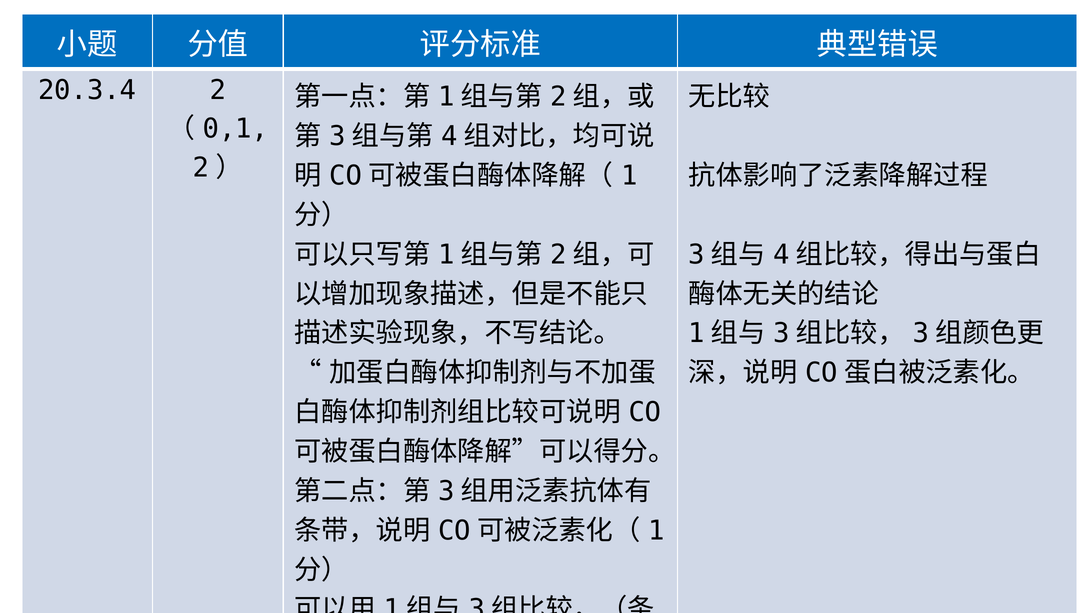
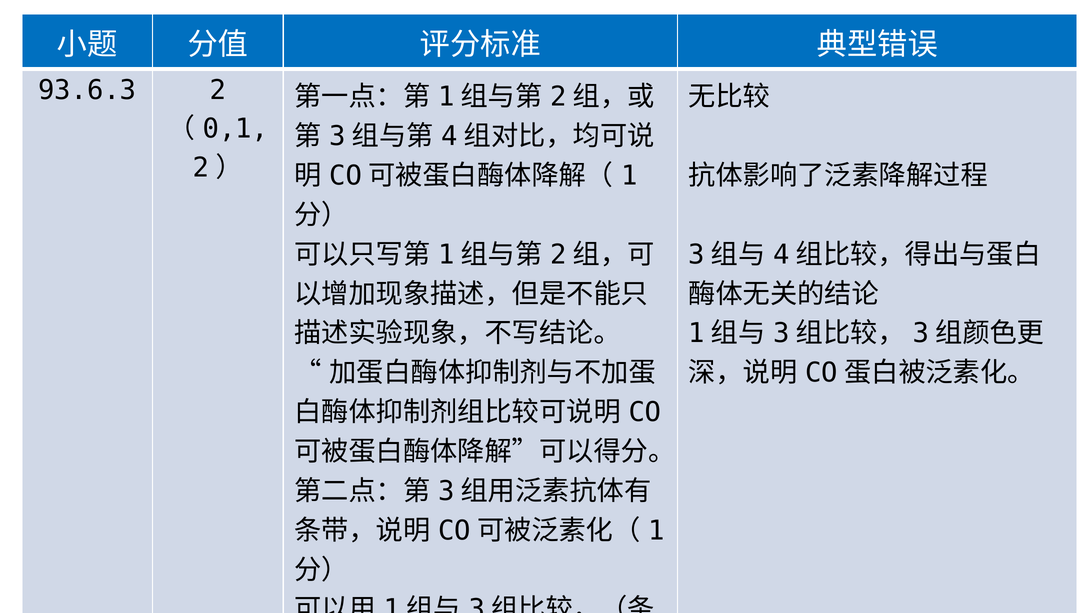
20.3.4: 20.3.4 -> 93.6.3
